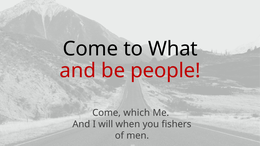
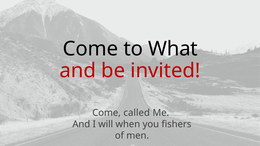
people: people -> invited
which: which -> called
